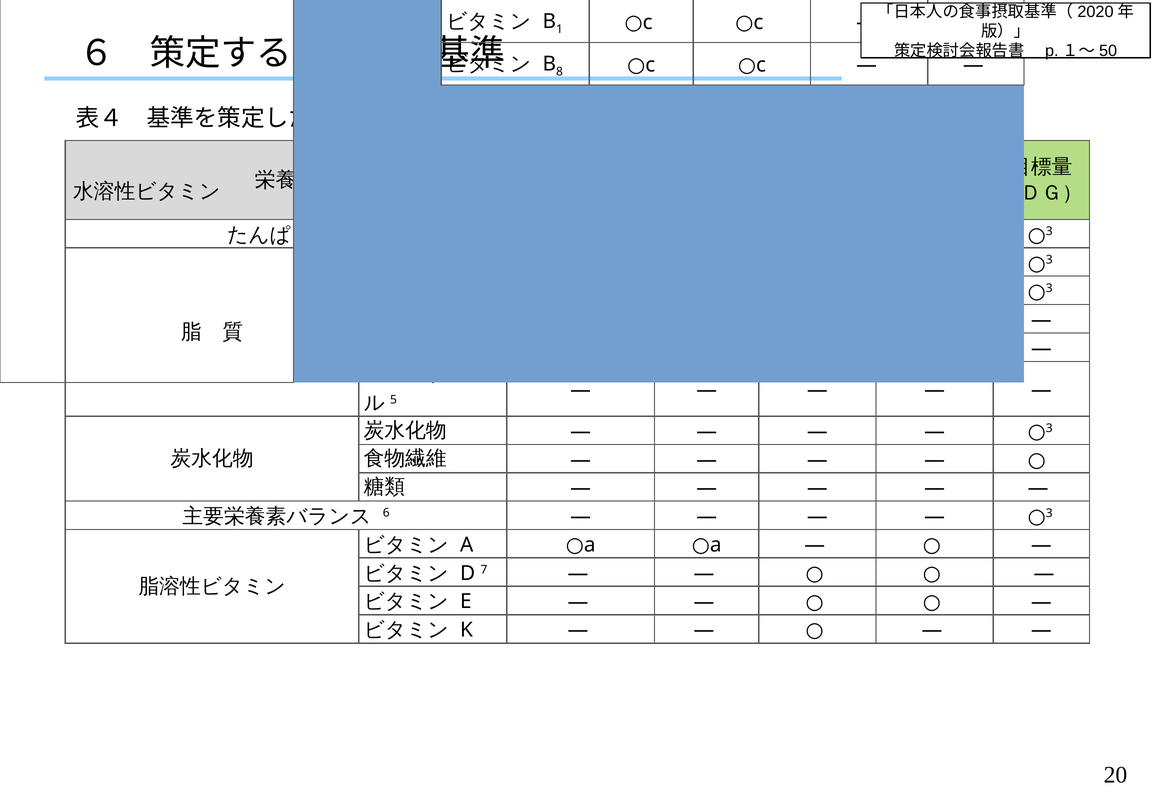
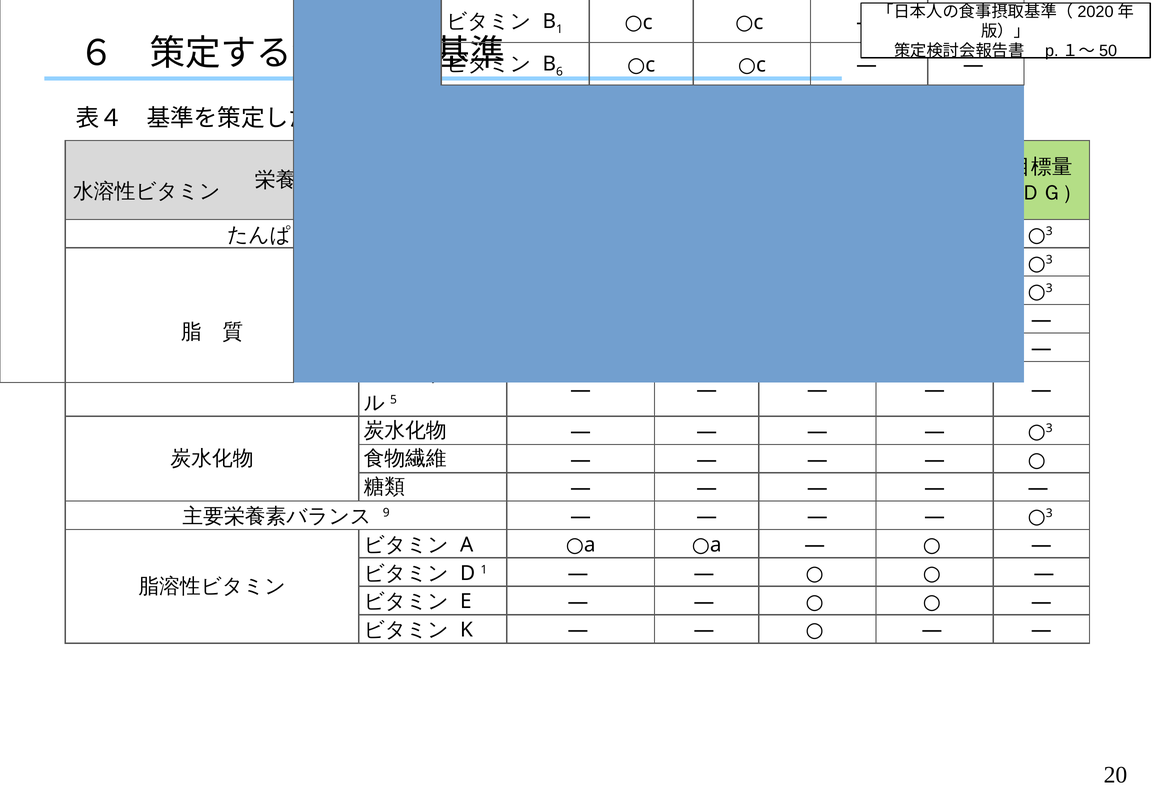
8: 8 -> 6
6: 6 -> 9
D 7: 7 -> 1
